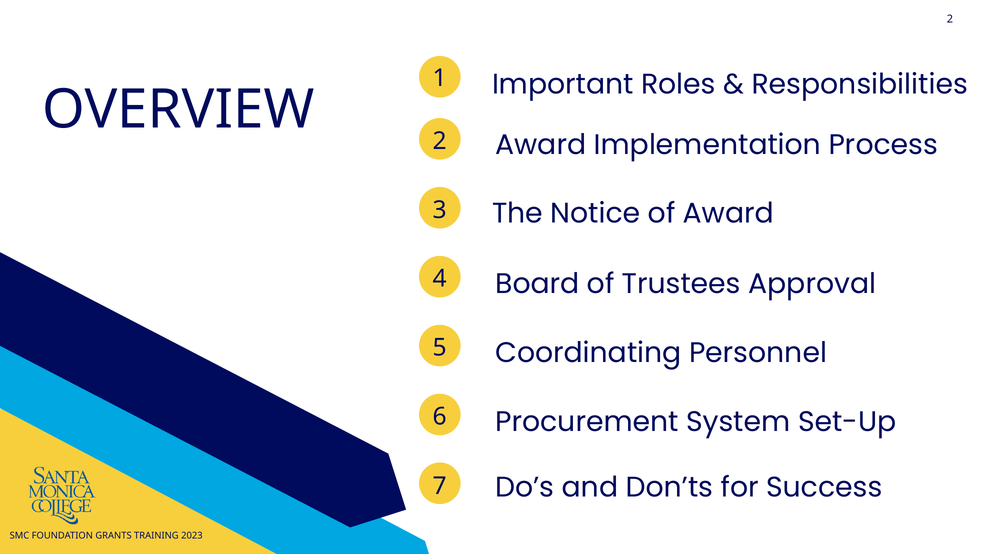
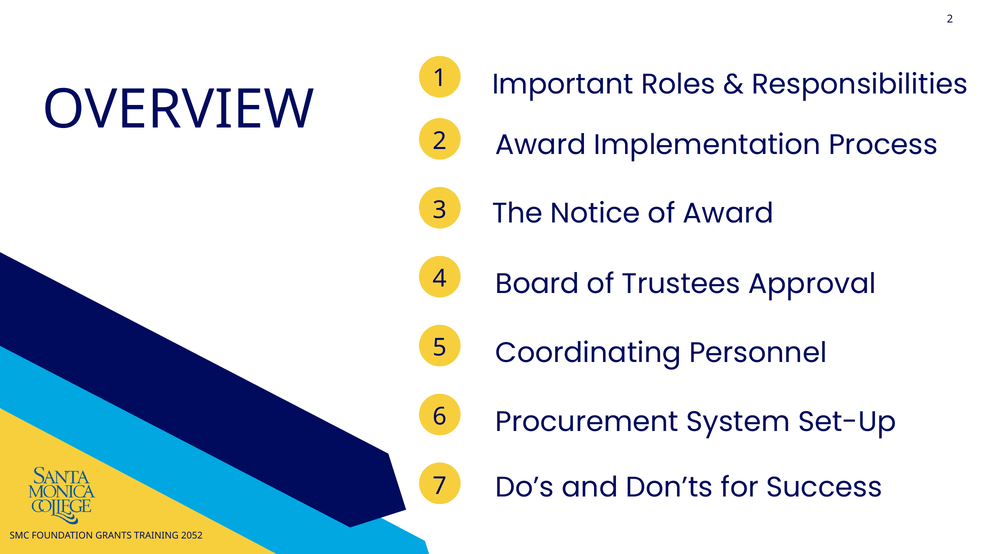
2023: 2023 -> 2052
